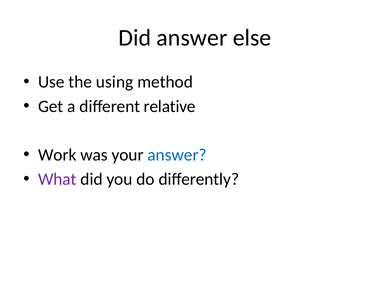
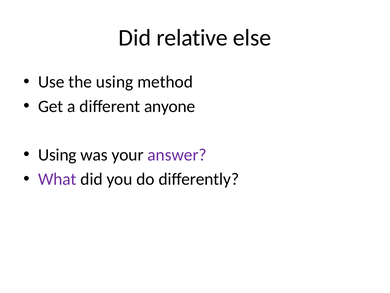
Did answer: answer -> relative
relative: relative -> anyone
Work at (57, 155): Work -> Using
answer at (177, 155) colour: blue -> purple
